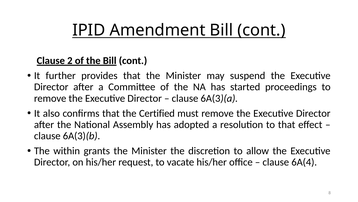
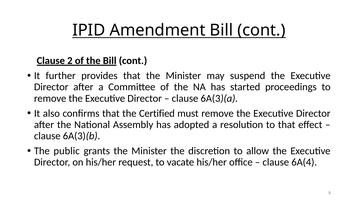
within: within -> public
